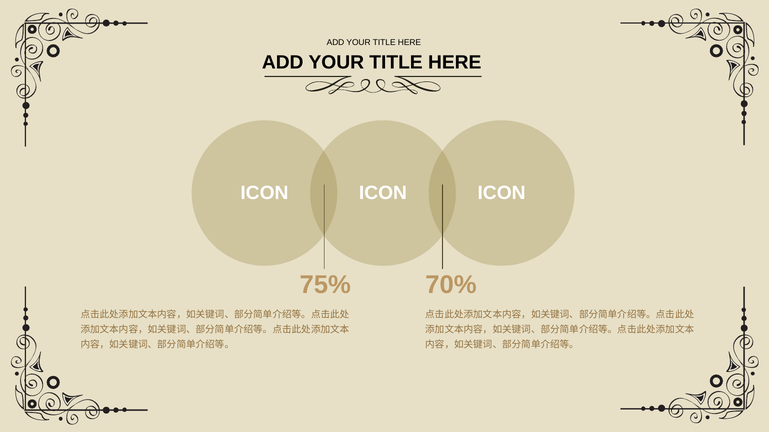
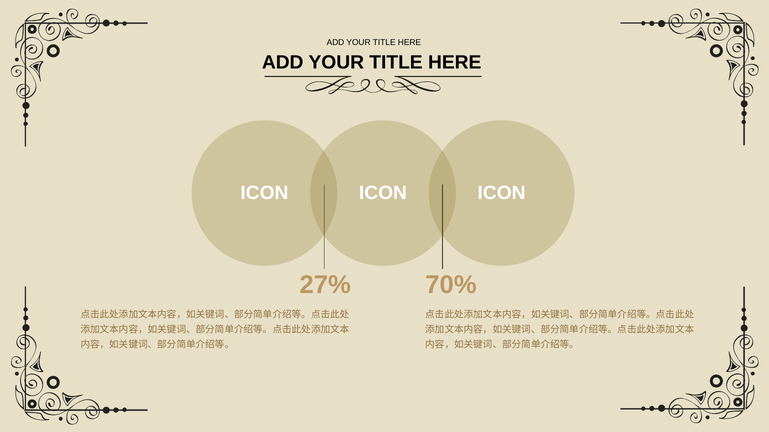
75%: 75% -> 27%
